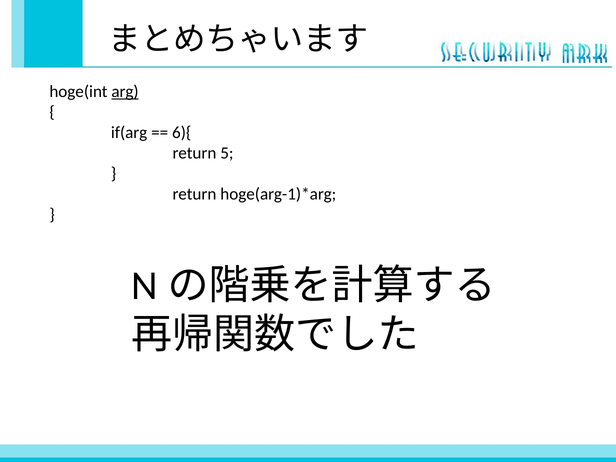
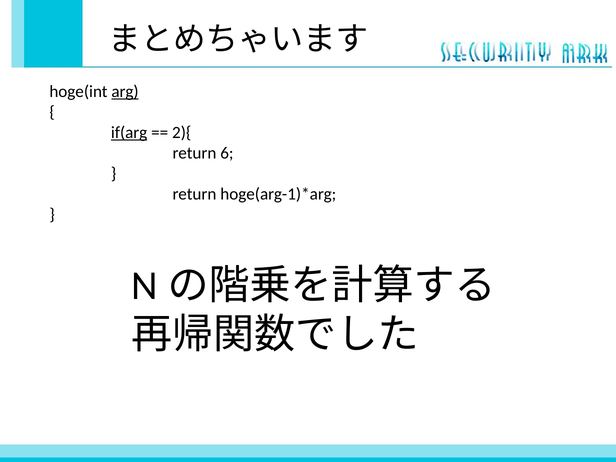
if(arg underline: none -> present
6){: 6){ -> 2){
5: 5 -> 6
